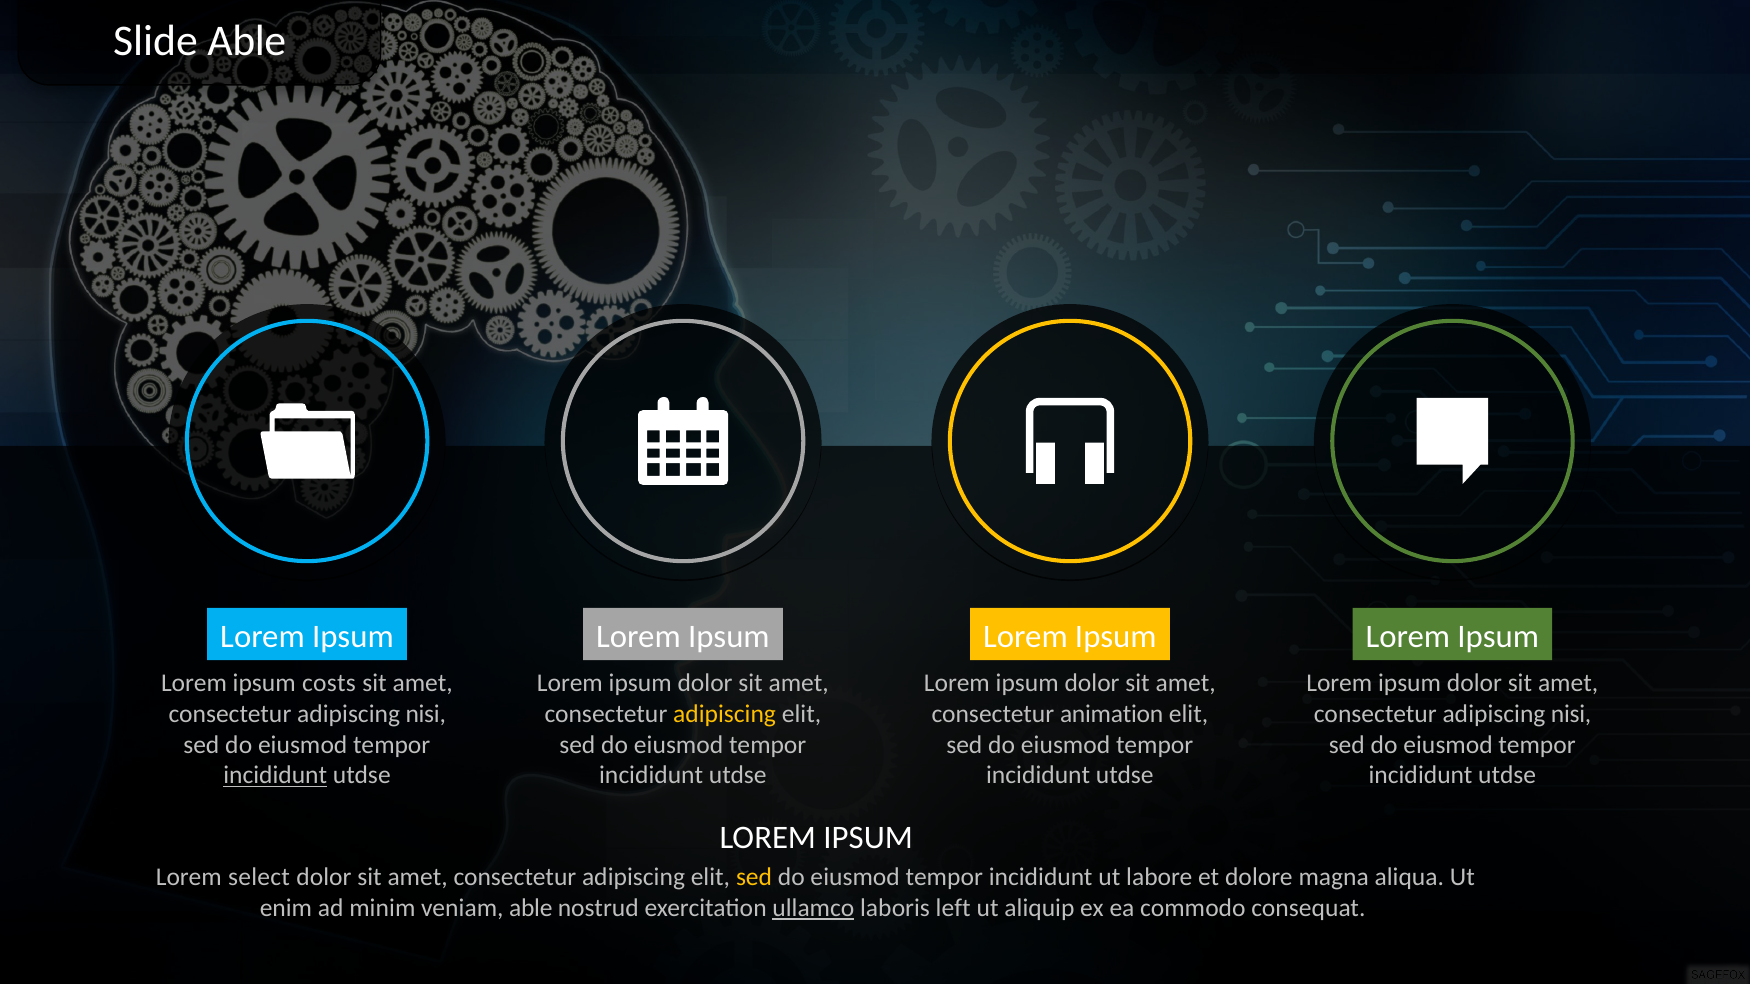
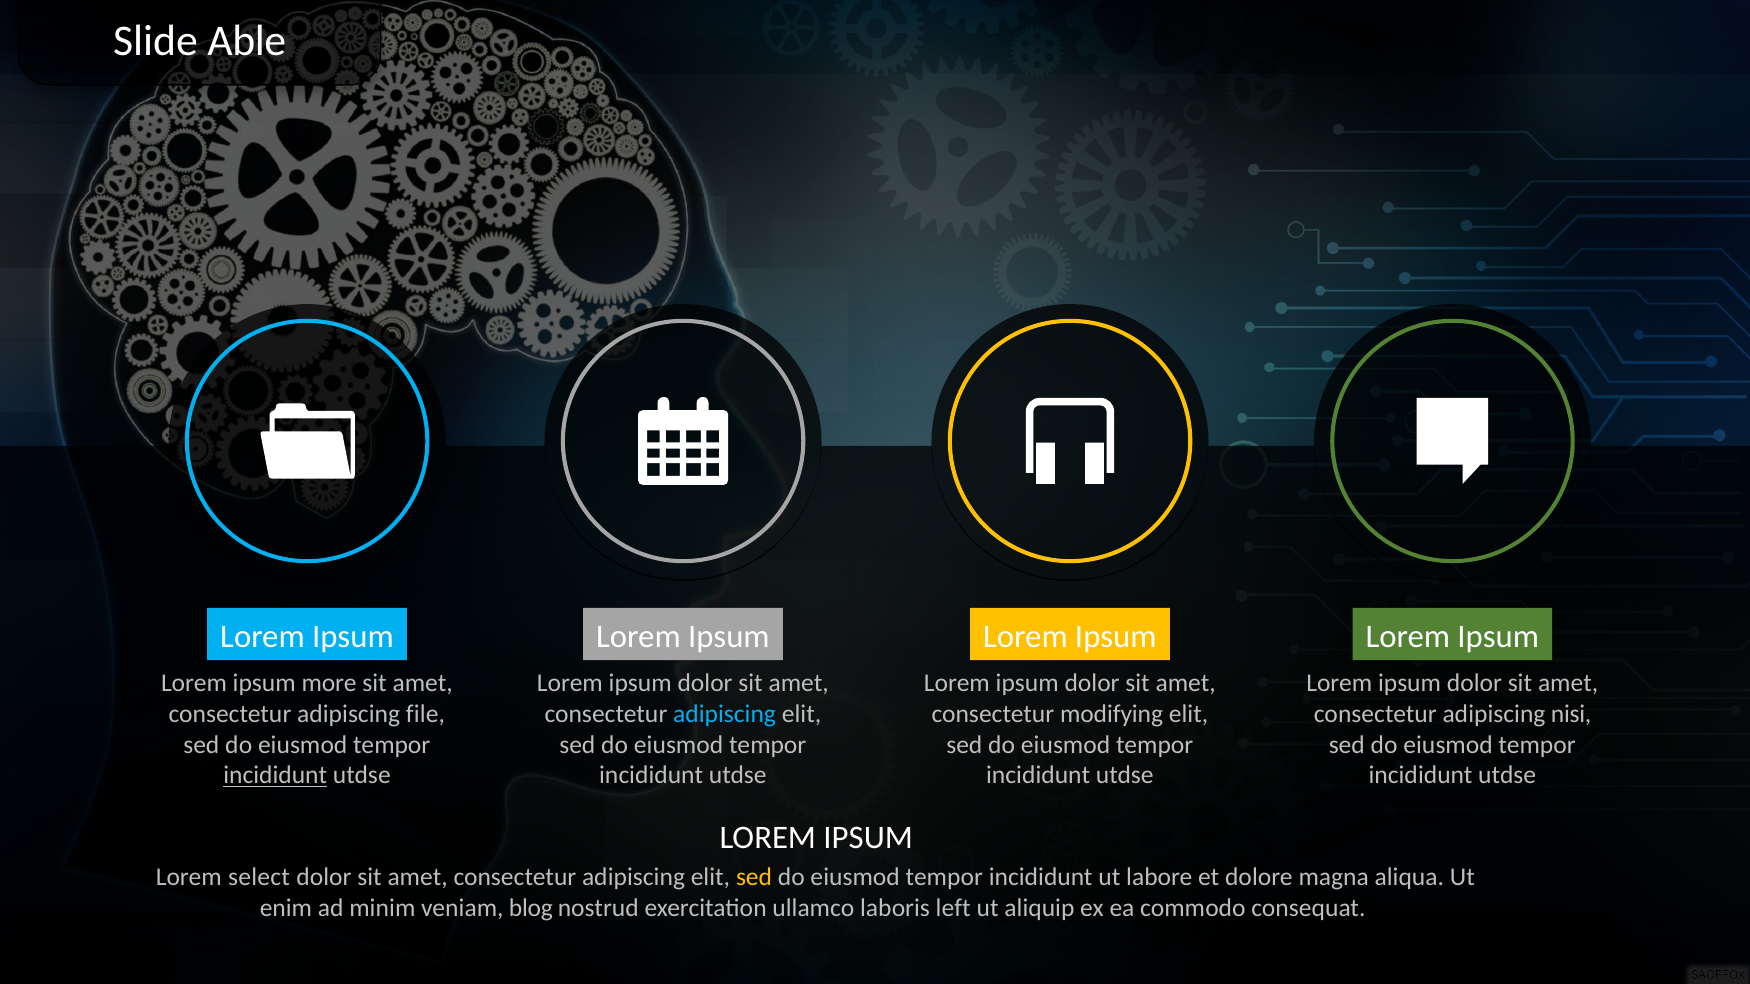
costs: costs -> more
nisi at (426, 714): nisi -> file
adipiscing at (725, 714) colour: yellow -> light blue
animation: animation -> modifying
veniam able: able -> blog
ullamco underline: present -> none
